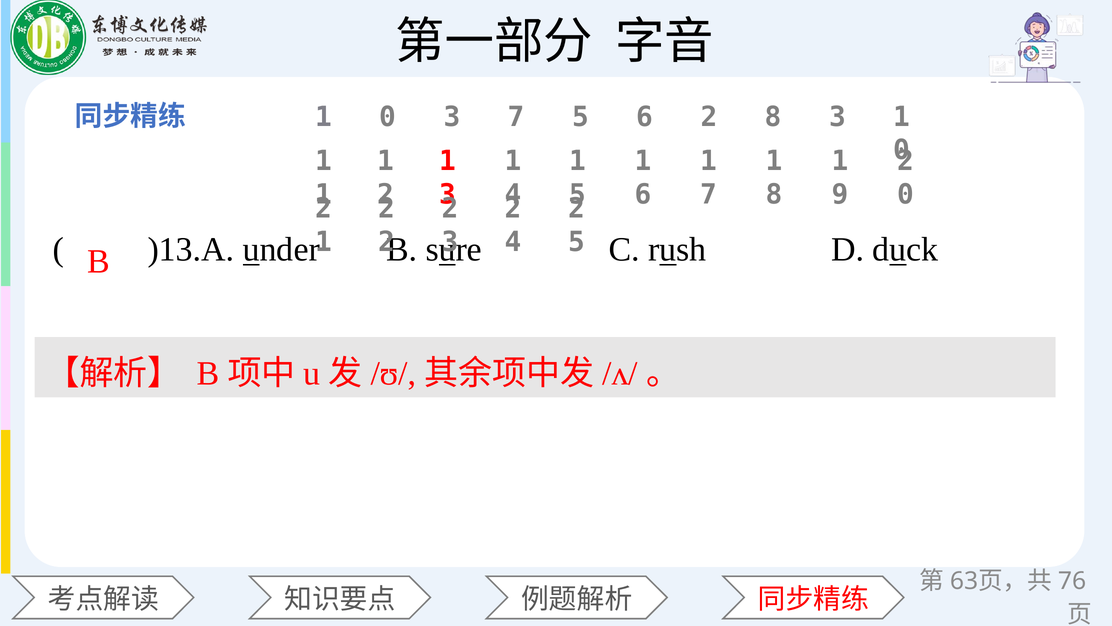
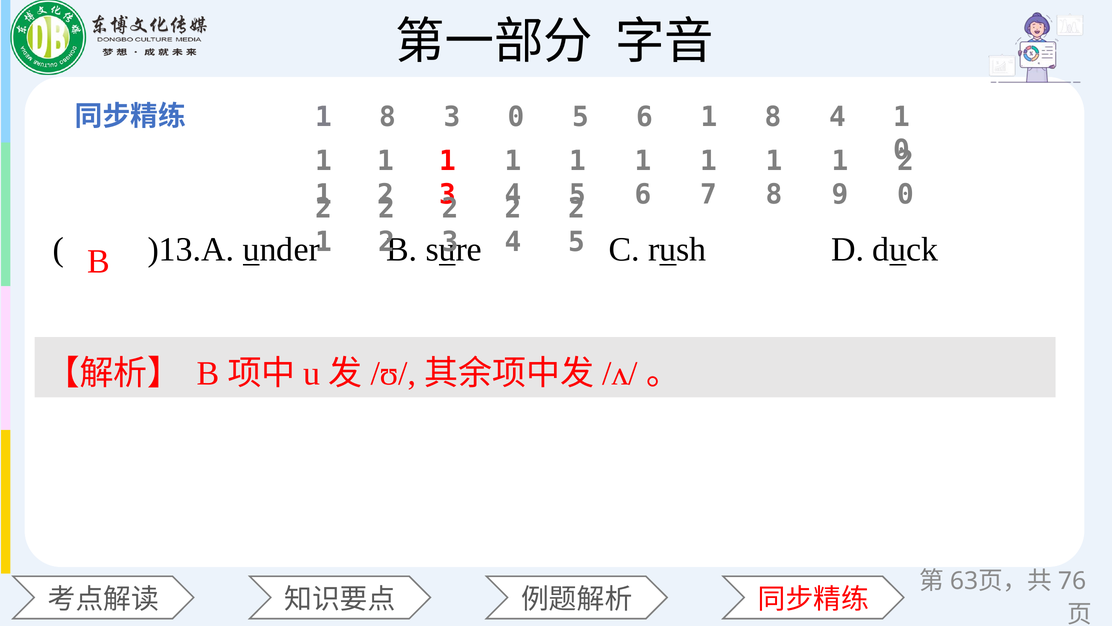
0 at (388, 117): 0 -> 8
3 7: 7 -> 0
5 6 2: 2 -> 1
8 3: 3 -> 4
